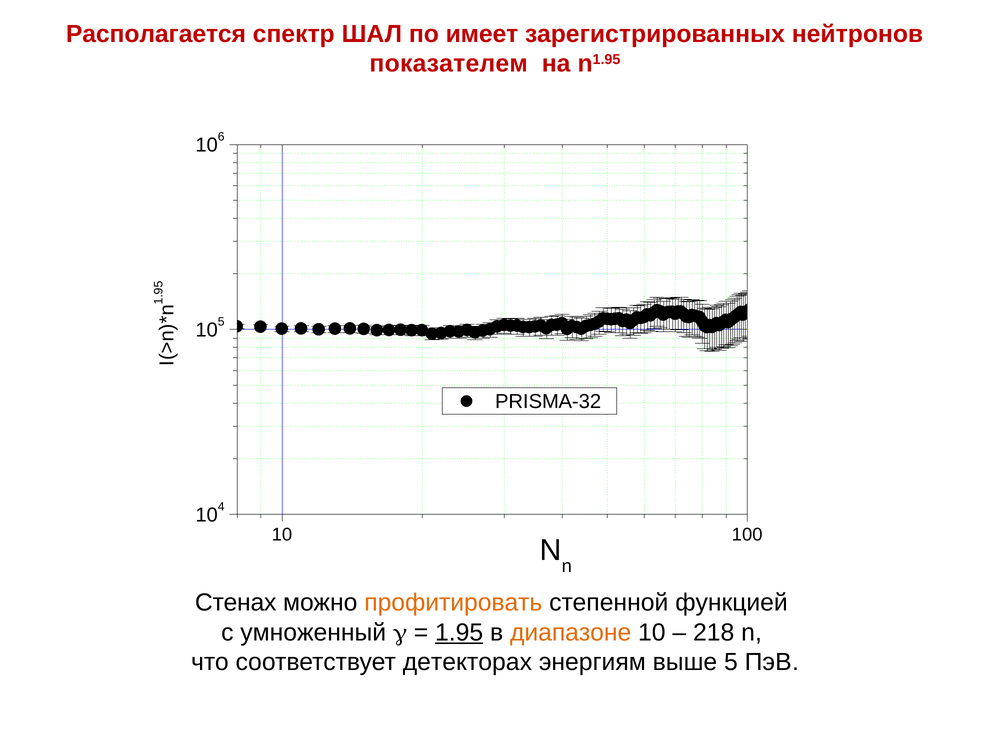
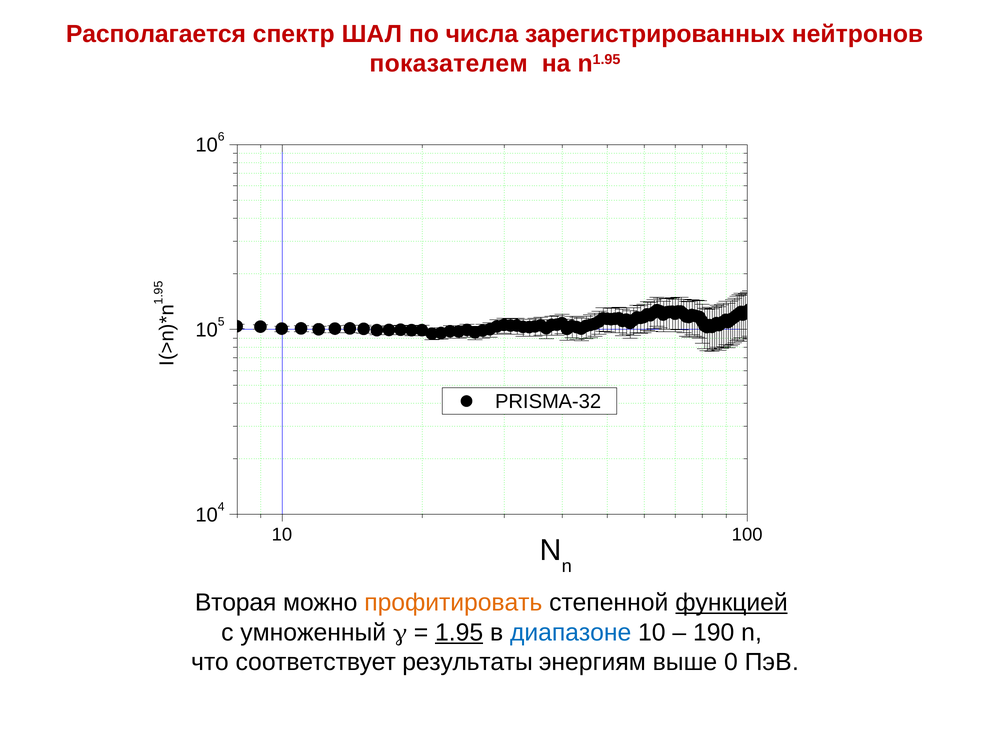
имеет: имеет -> числа
Стенах: Стенах -> Вторая
функцией underline: none -> present
диапазоне colour: orange -> blue
218: 218 -> 190
детекторах: детекторах -> результаты
выше 5: 5 -> 0
